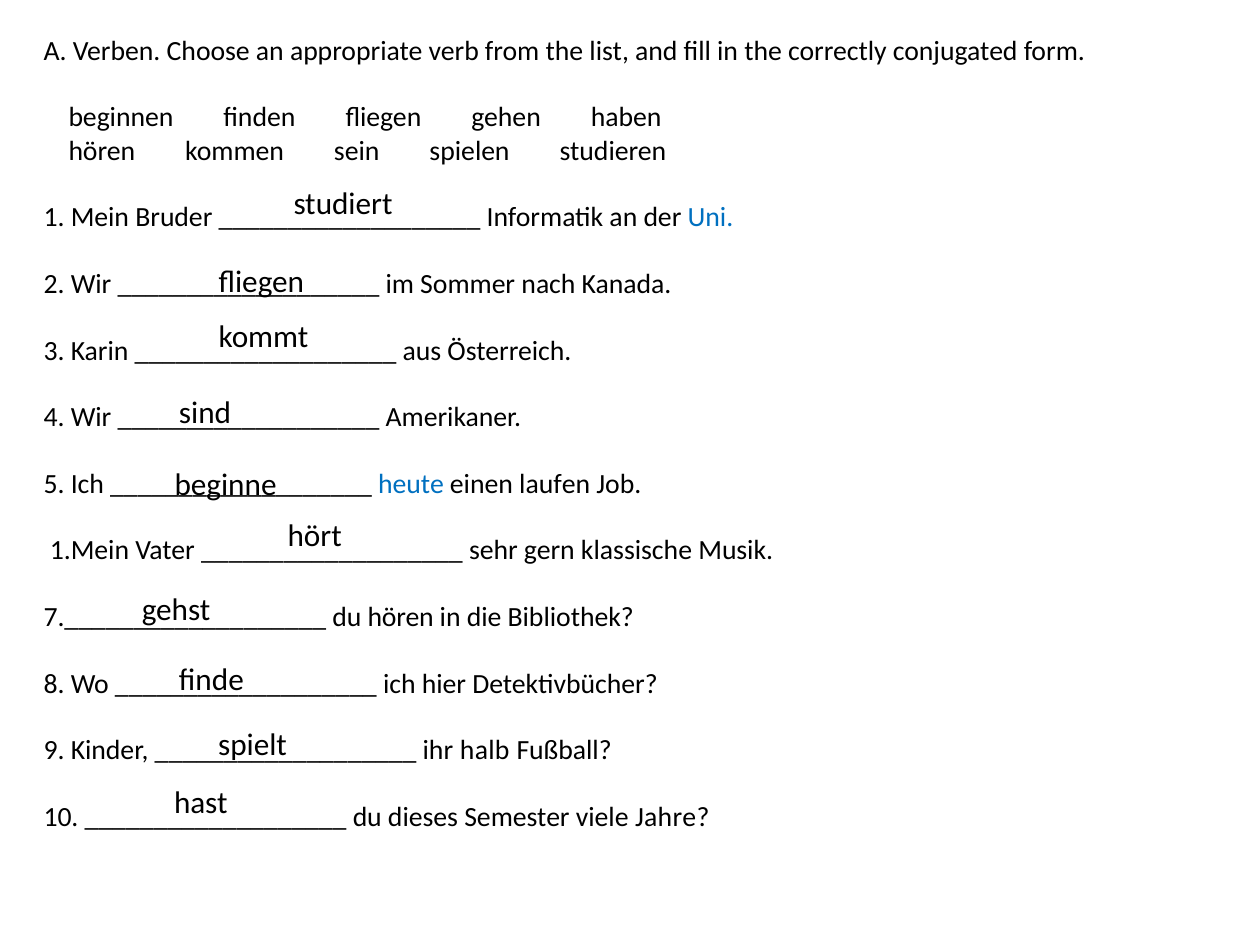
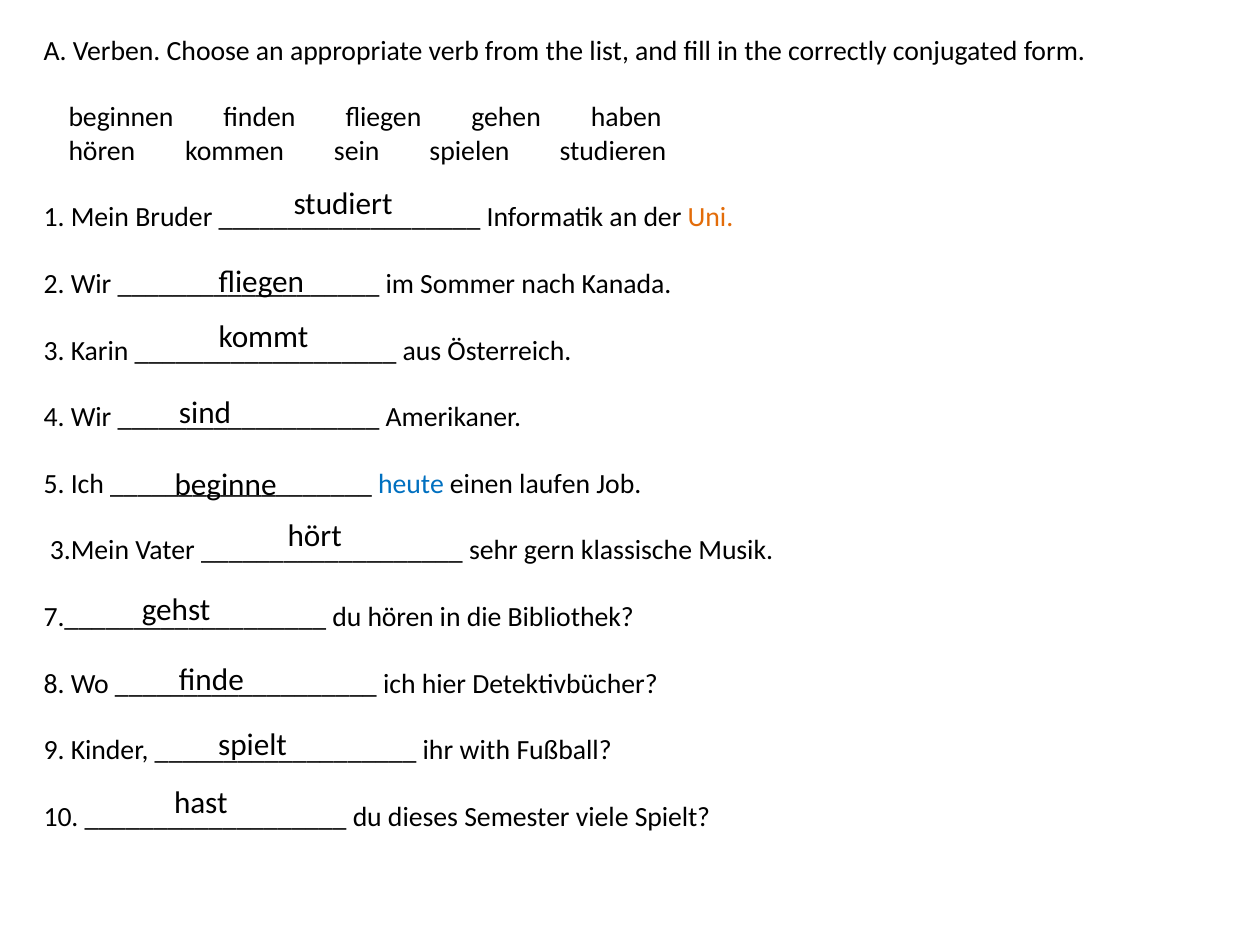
Uni colour: blue -> orange
1.Mein: 1.Mein -> 3.Mein
halb: halb -> with
viele Jahre: Jahre -> Spielt
